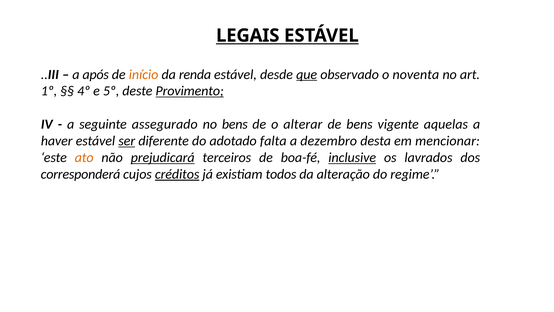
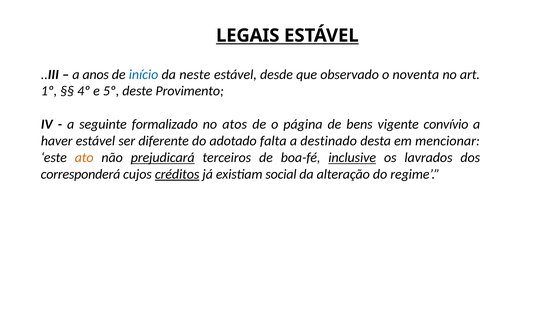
após: após -> anos
início colour: orange -> blue
renda: renda -> neste
que underline: present -> none
Provimento underline: present -> none
assegurado: assegurado -> formalizado
no bens: bens -> atos
alterar: alterar -> página
aquelas: aquelas -> convívio
ser underline: present -> none
dezembro: dezembro -> destinado
todos: todos -> social
